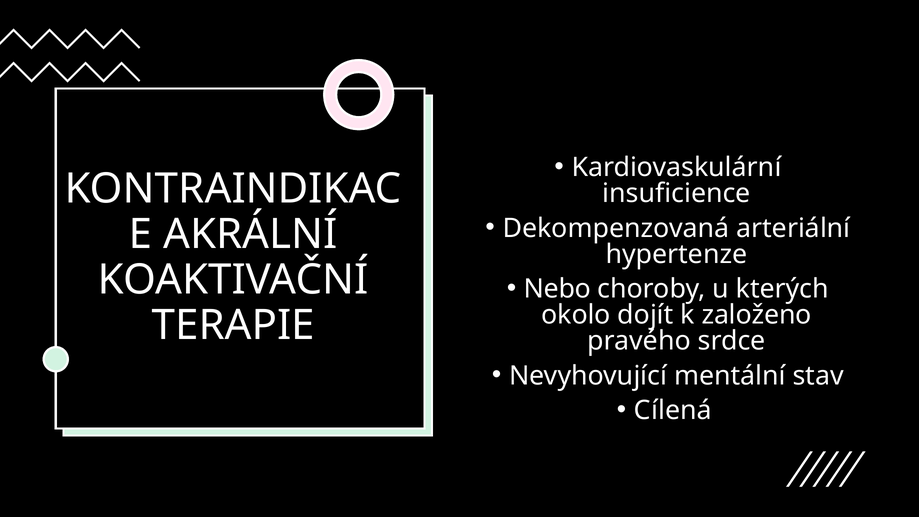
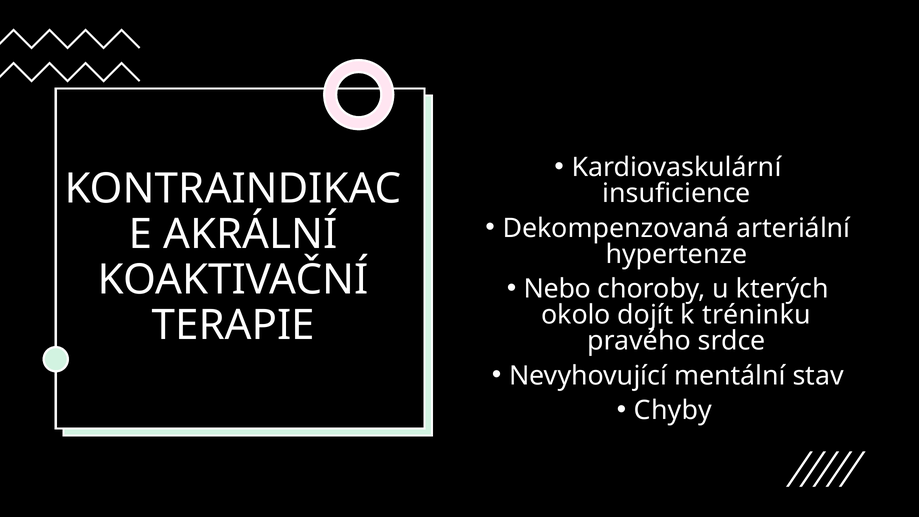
založeno: založeno -> tréninku
Cílená: Cílená -> Chyby
